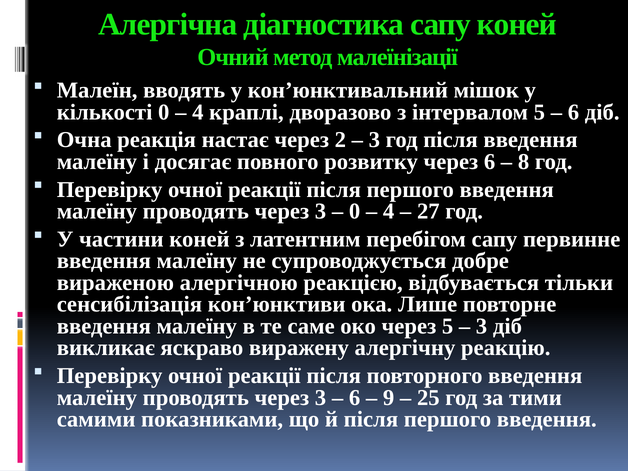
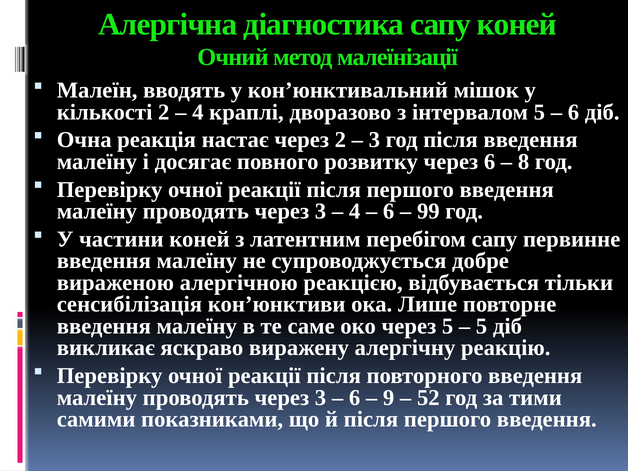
кількості 0: 0 -> 2
0 at (355, 211): 0 -> 4
4 at (389, 211): 4 -> 6
27: 27 -> 99
3 at (482, 326): 3 -> 5
25: 25 -> 52
